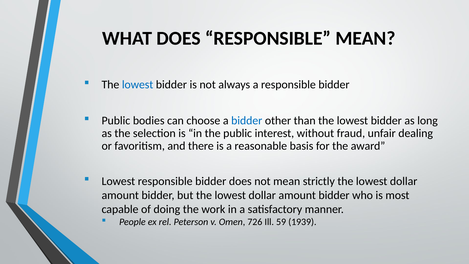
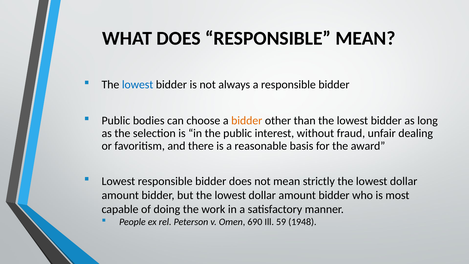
bidder at (247, 121) colour: blue -> orange
726: 726 -> 690
1939: 1939 -> 1948
